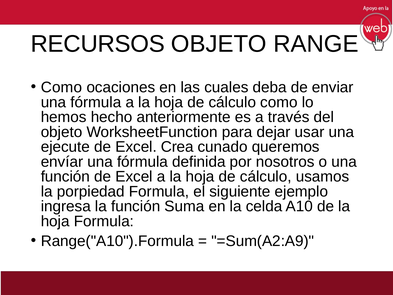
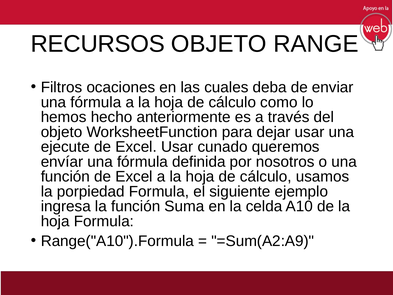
Como at (61, 87): Como -> Filtros
Excel Crea: Crea -> Usar
